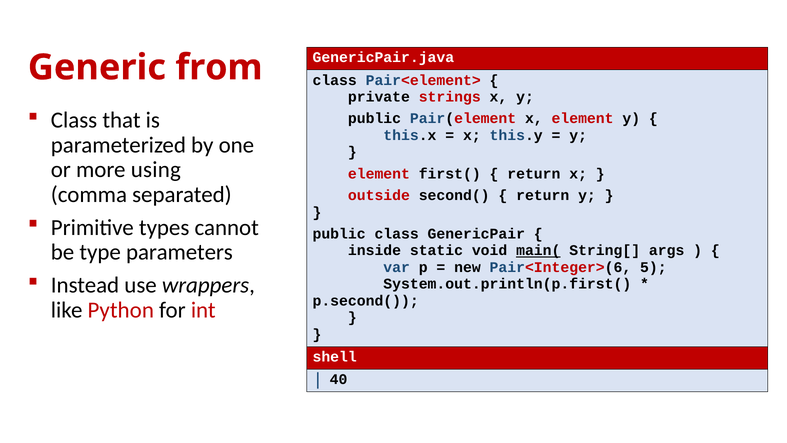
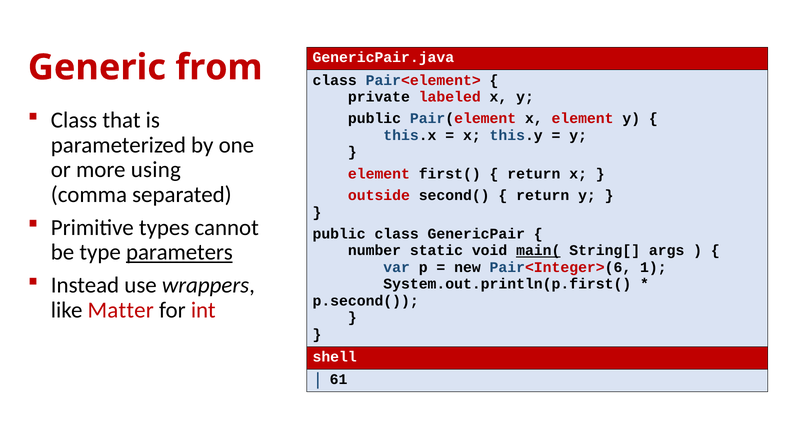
strings: strings -> labeled
parameters underline: none -> present
inside: inside -> number
5: 5 -> 1
Python: Python -> Matter
40: 40 -> 61
